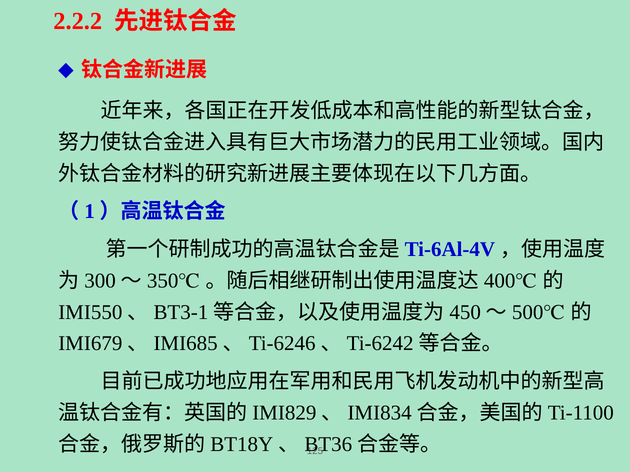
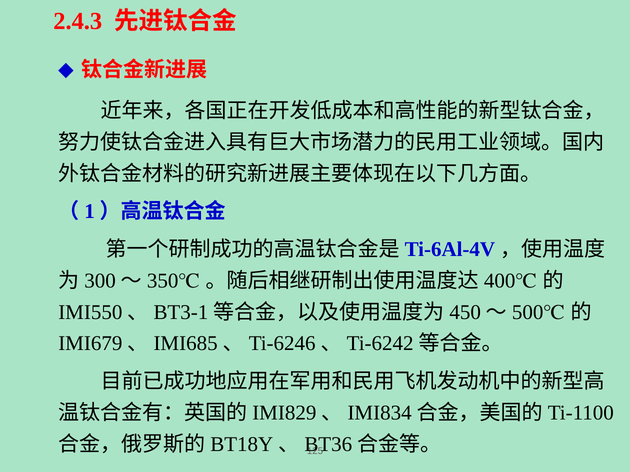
2.2.2: 2.2.2 -> 2.4.3
